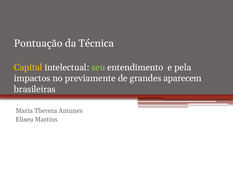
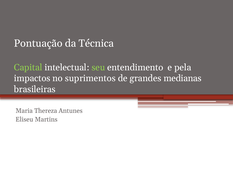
Capital colour: yellow -> light green
previamente: previamente -> suprimentos
aparecem: aparecem -> medianas
